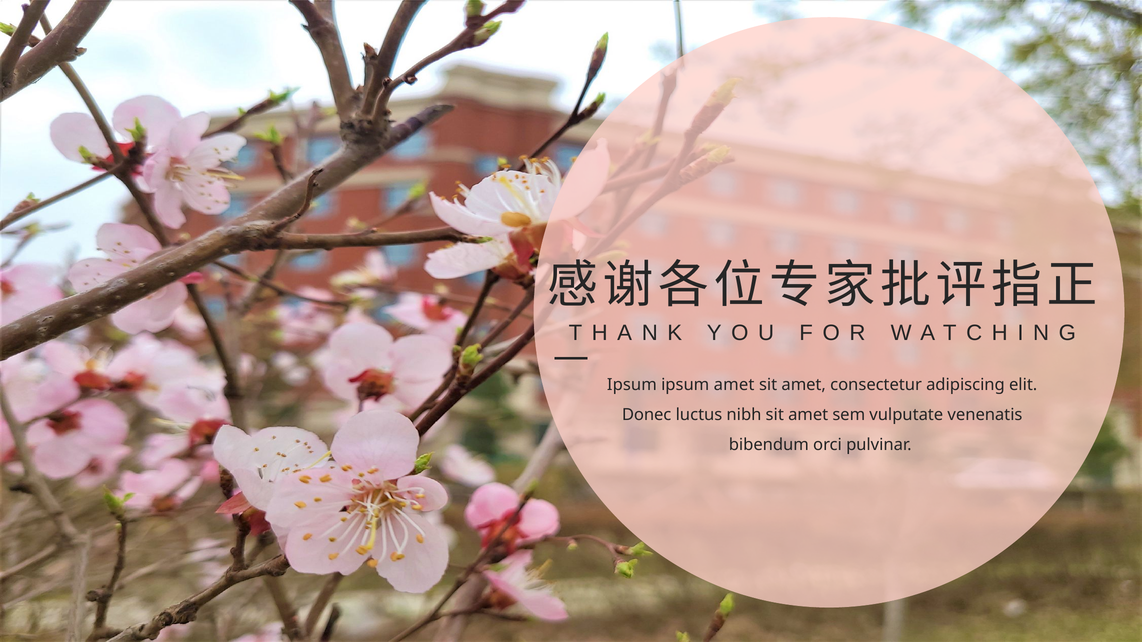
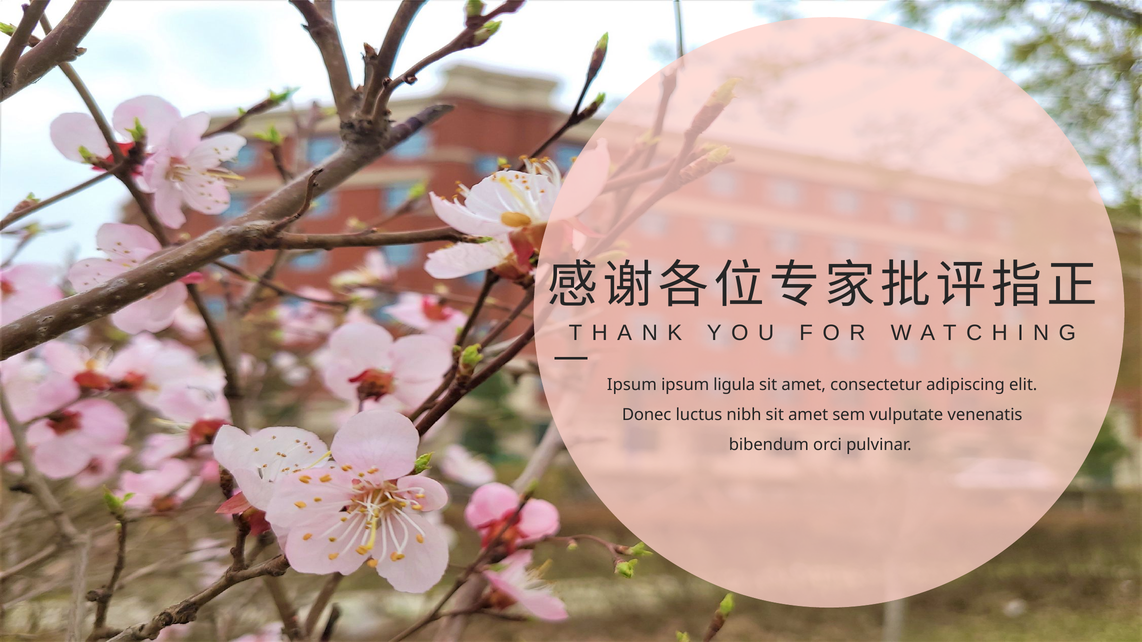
ipsum amet: amet -> ligula
